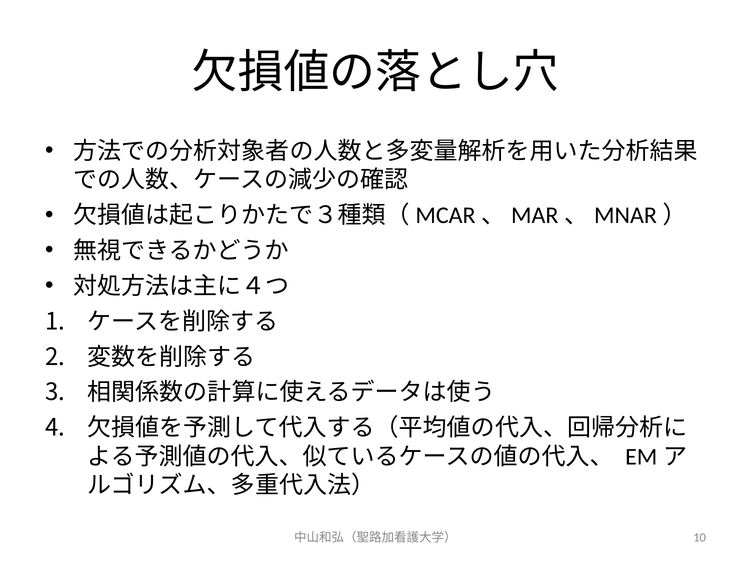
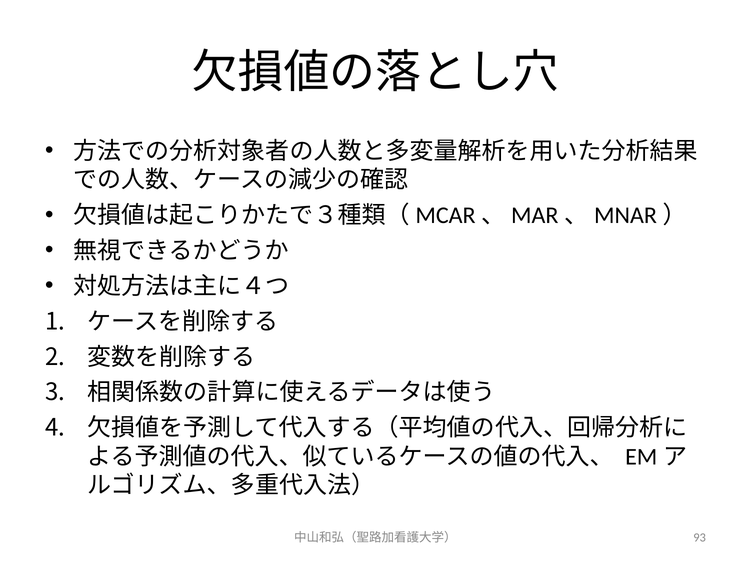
10: 10 -> 93
